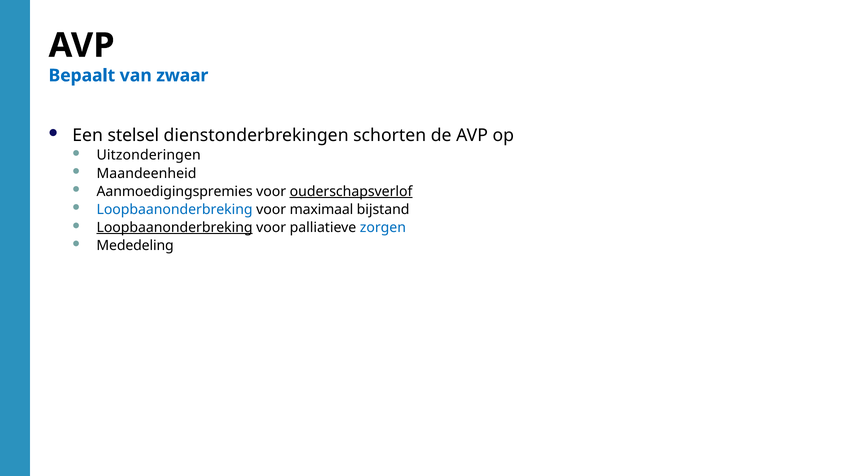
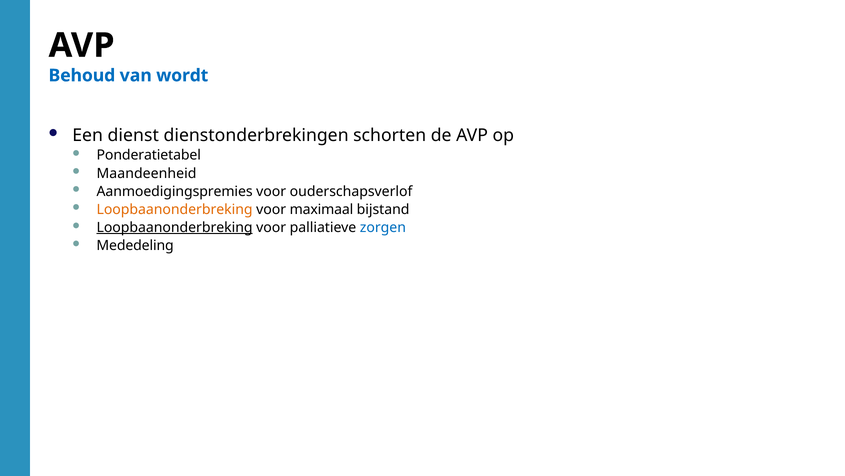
Bepaalt: Bepaalt -> Behoud
zwaar: zwaar -> wordt
stelsel: stelsel -> dienst
Uitzonderingen: Uitzonderingen -> Ponderatietabel
ouderschapsverlof underline: present -> none
Loopbaanonderbreking at (175, 209) colour: blue -> orange
